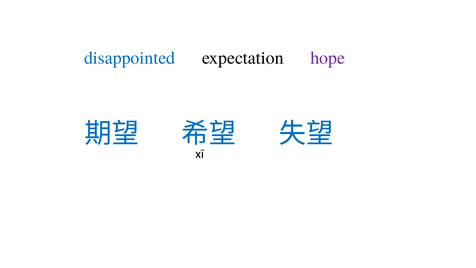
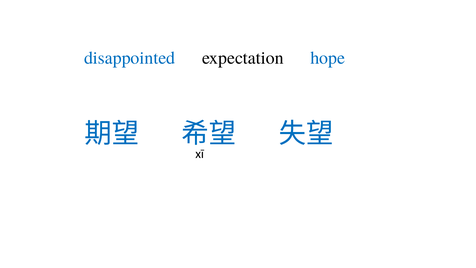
hope colour: purple -> blue
